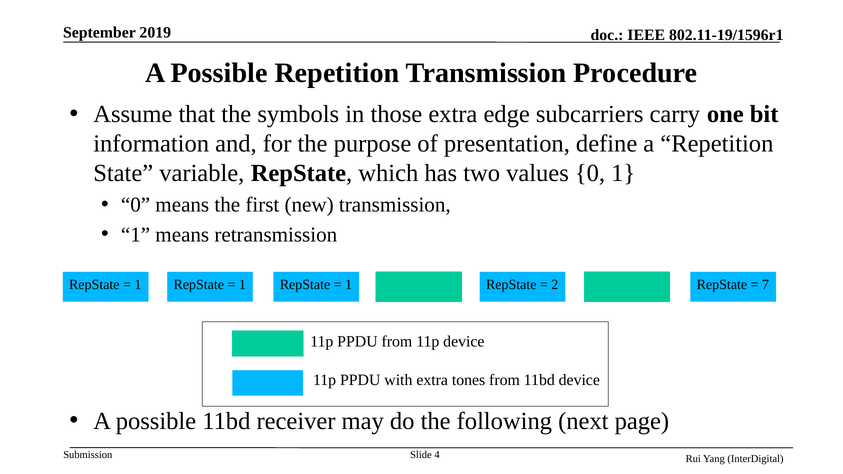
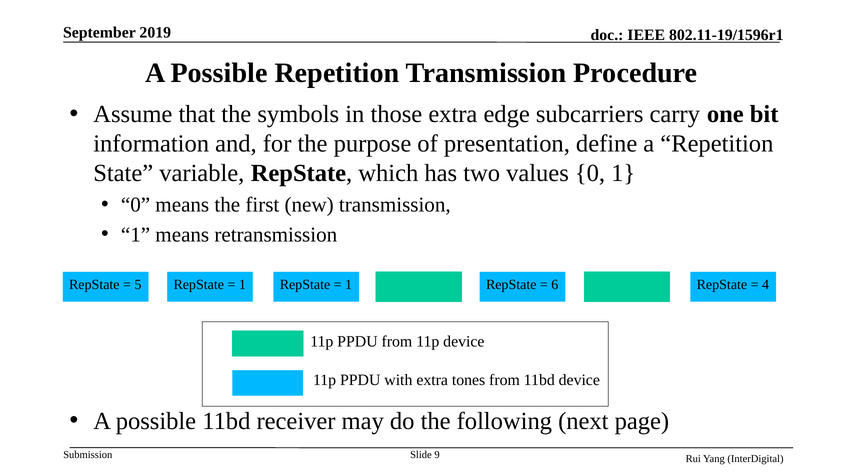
1 at (138, 284): 1 -> 5
2: 2 -> 6
7: 7 -> 4
4: 4 -> 9
